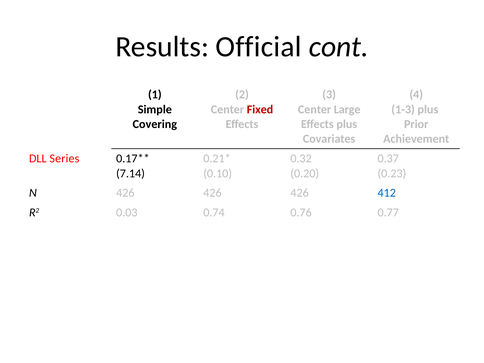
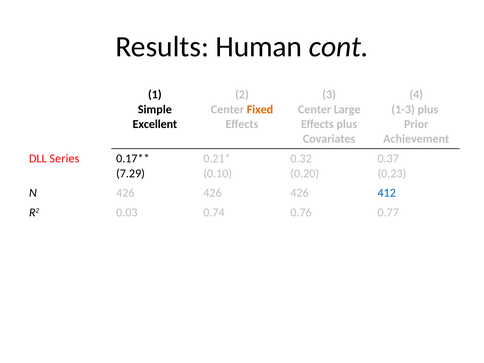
Official: Official -> Human
Fixed colour: red -> orange
Covering: Covering -> Excellent
7.14: 7.14 -> 7.29
